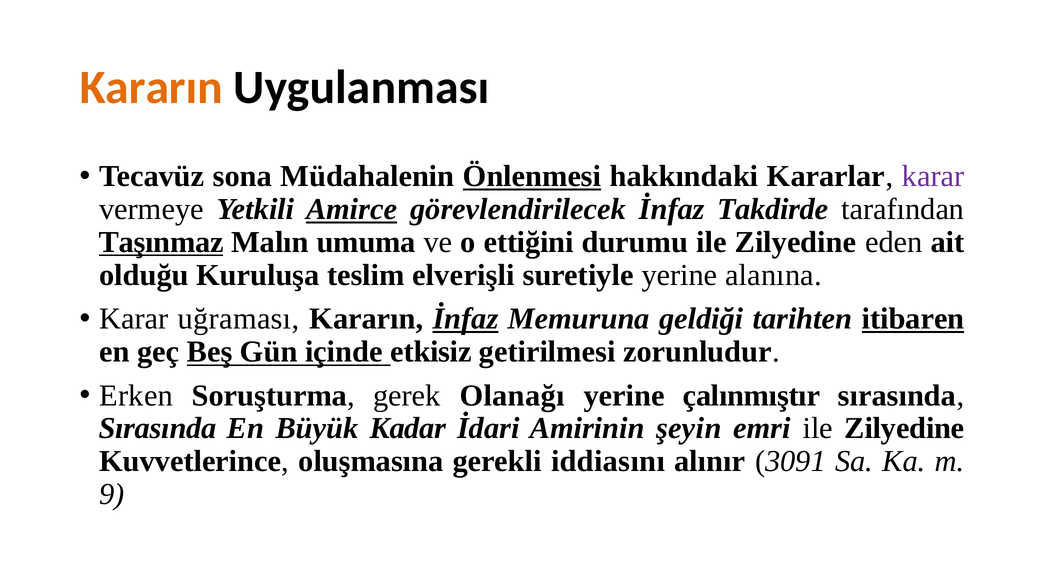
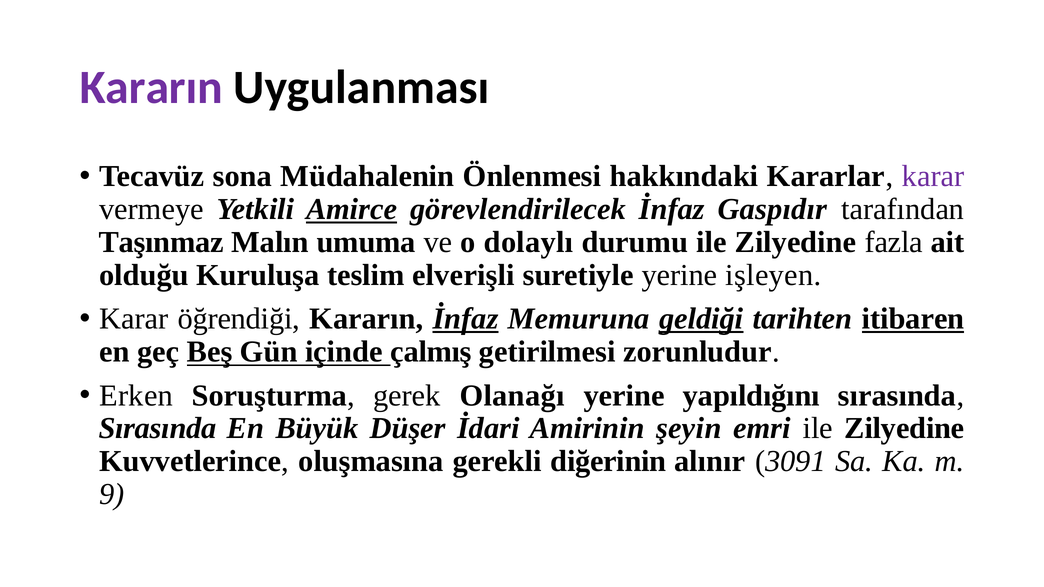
Kararın at (151, 88) colour: orange -> purple
Önlenmesi underline: present -> none
Takdirde: Takdirde -> Gaspıdır
Taşınmaz underline: present -> none
ettiğini: ettiğini -> dolaylı
eden: eden -> fazla
alanına: alanına -> işleyen
uğraması: uğraması -> öğrendiği
geldiği underline: none -> present
etkisiz: etkisiz -> çalmış
çalınmıştır: çalınmıştır -> yapıldığını
Kadar: Kadar -> Düşer
iddiasını: iddiasını -> diğerinin
